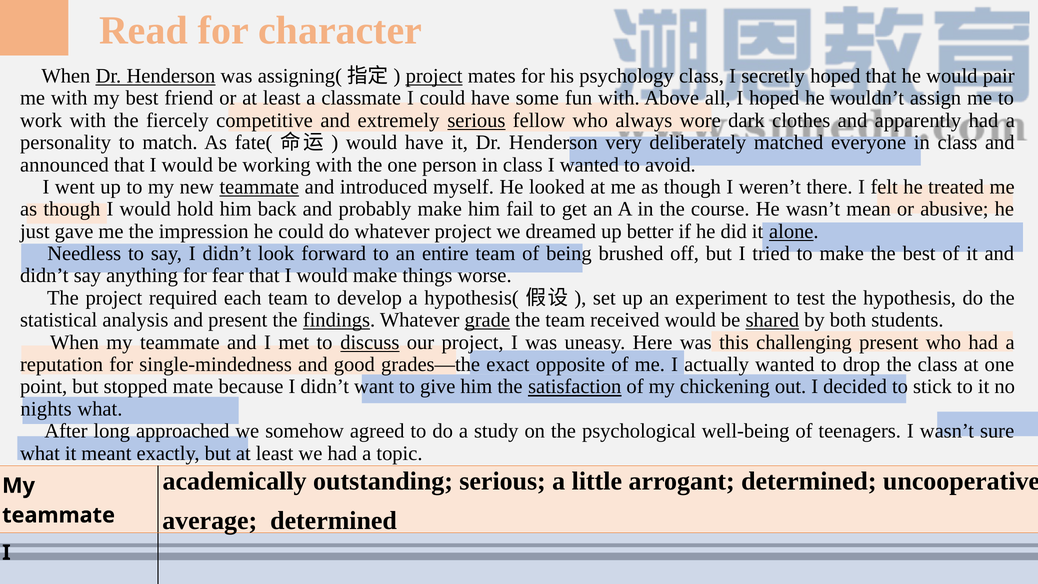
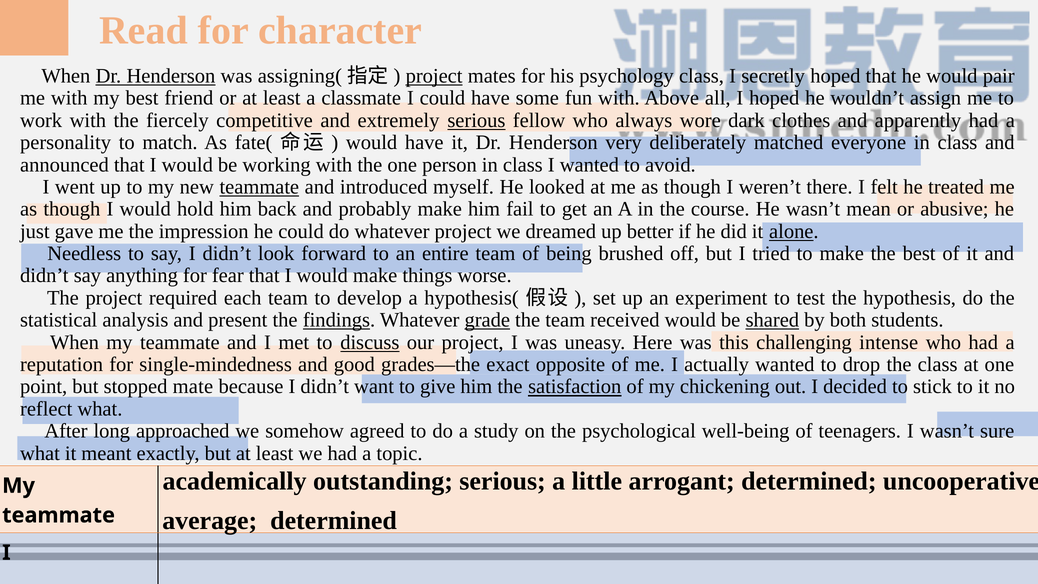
challenging present: present -> intense
nights: nights -> reflect
